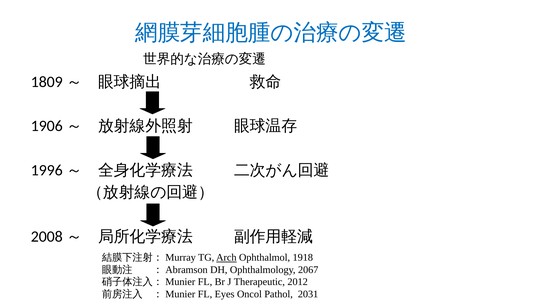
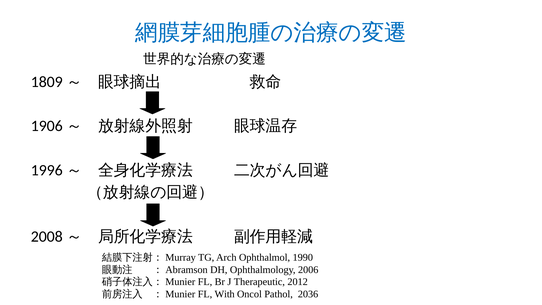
Arch underline: present -> none
1918: 1918 -> 1990
2067: 2067 -> 2006
Eyes: Eyes -> With
2031: 2031 -> 2036
